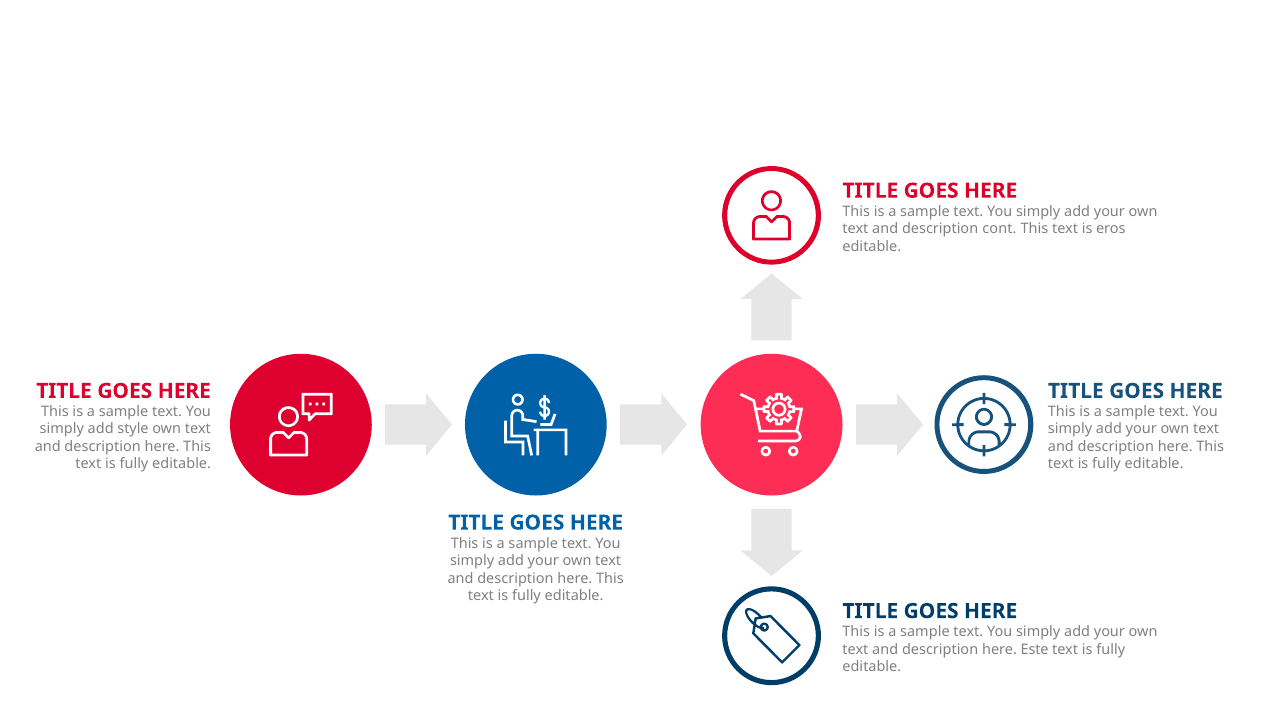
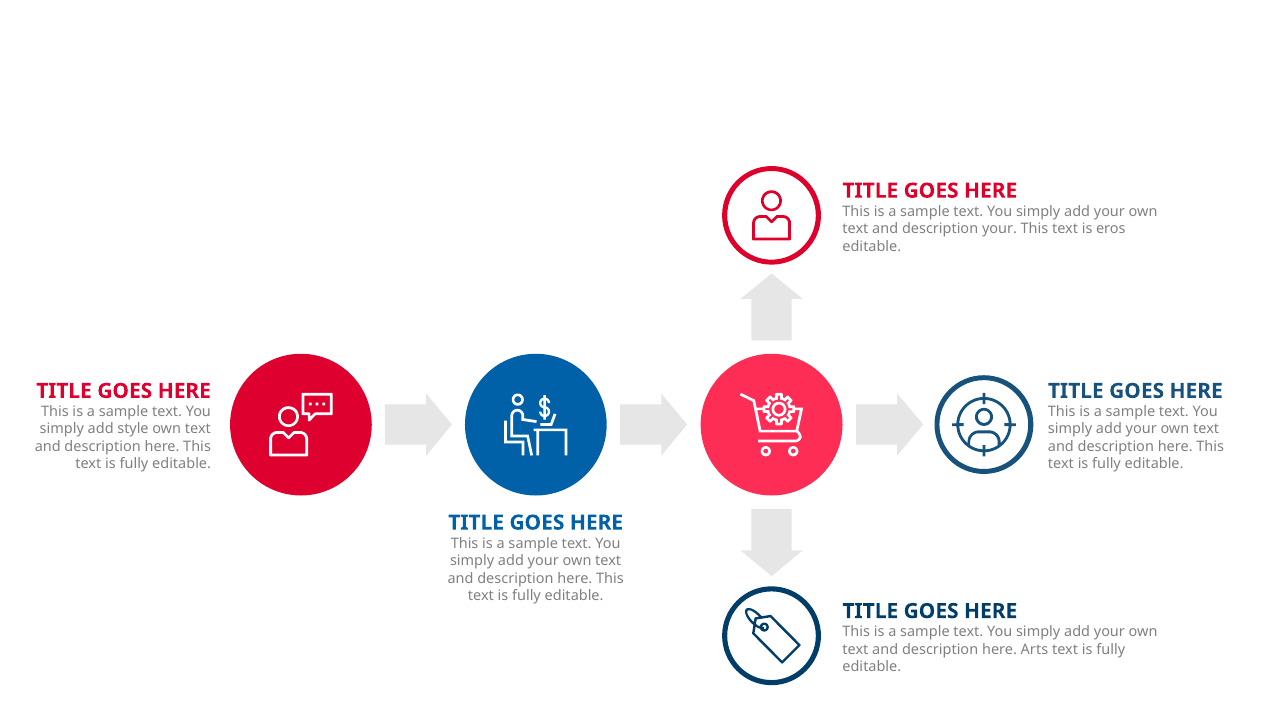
description cont: cont -> your
Este: Este -> Arts
